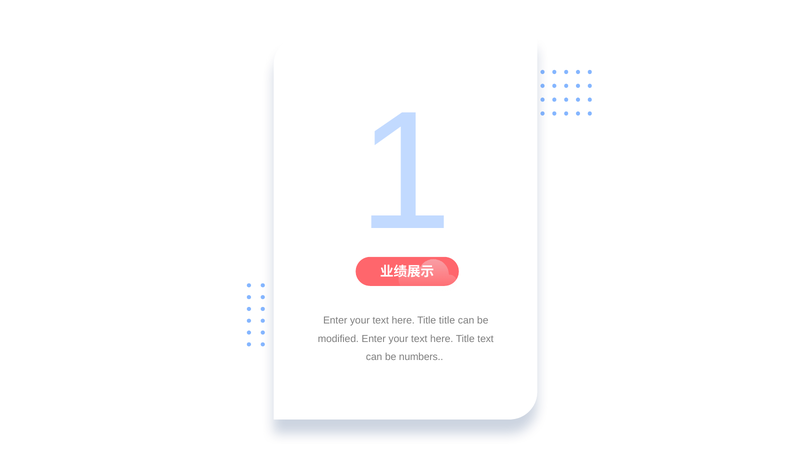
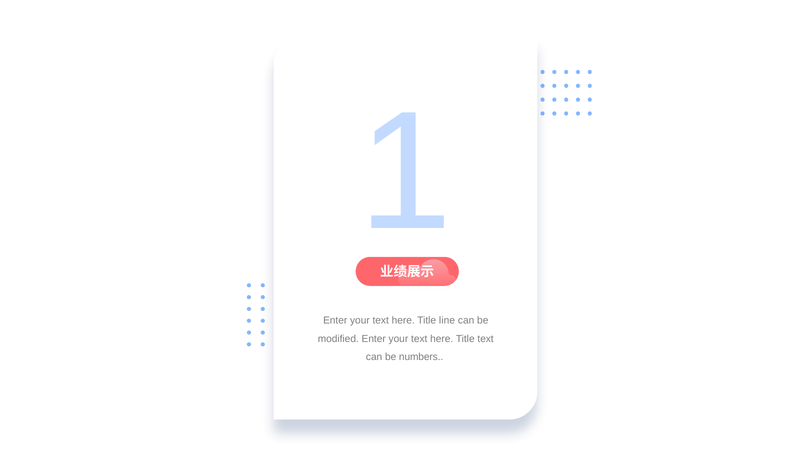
Title title: title -> line
